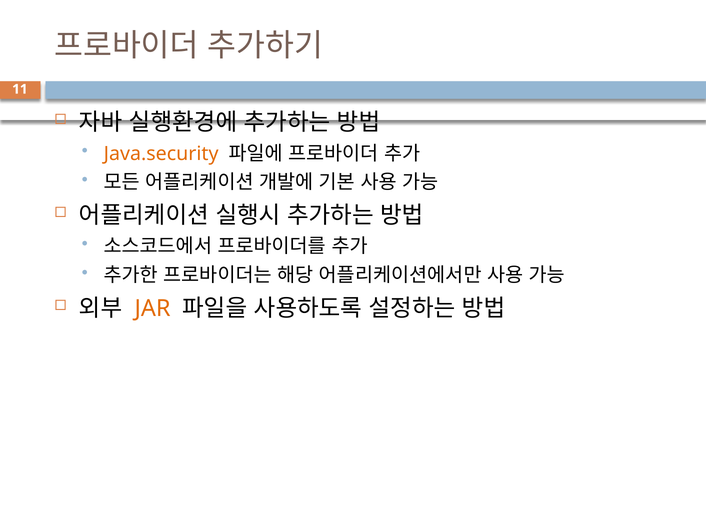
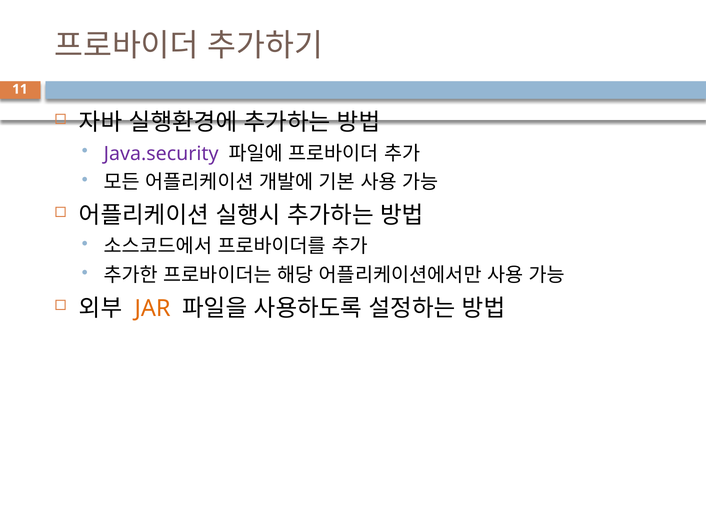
Java.security colour: orange -> purple
